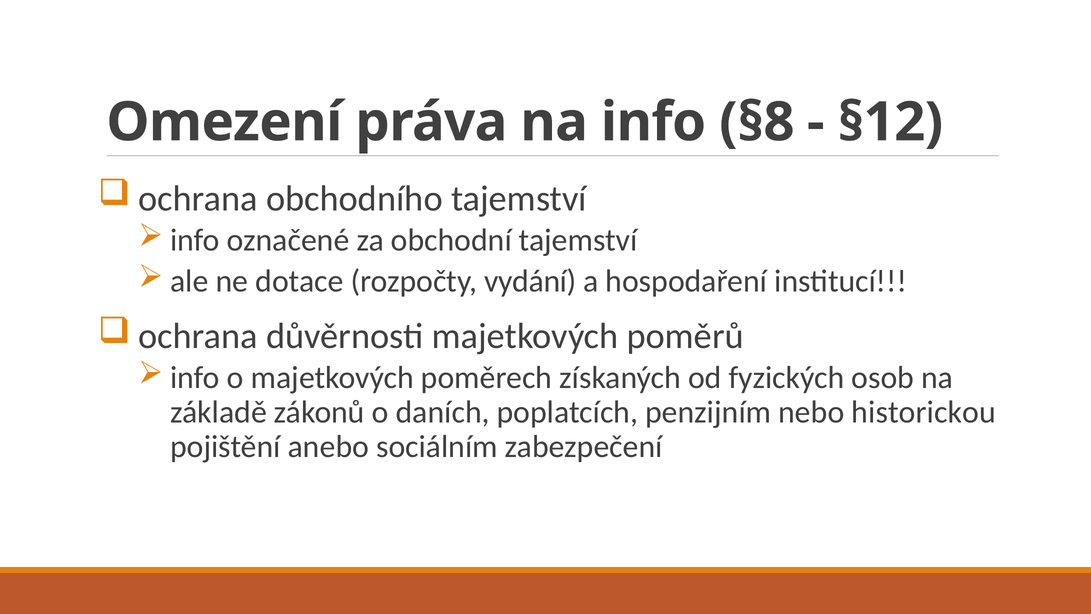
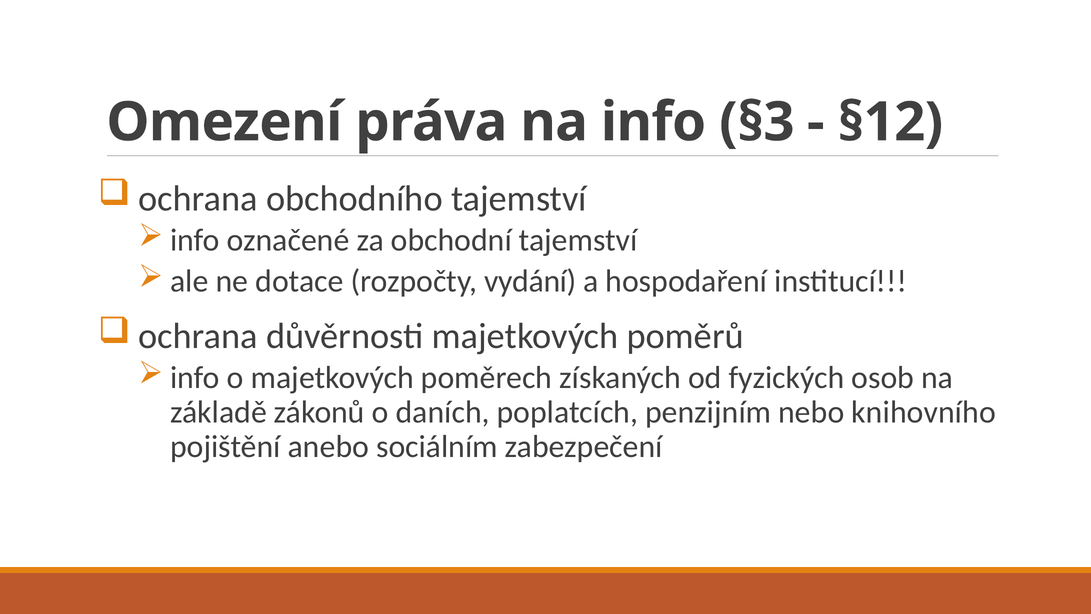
§8: §8 -> §3
historickou: historickou -> knihovního
